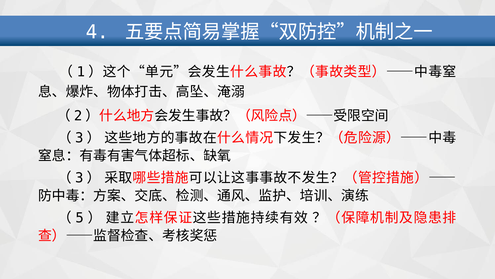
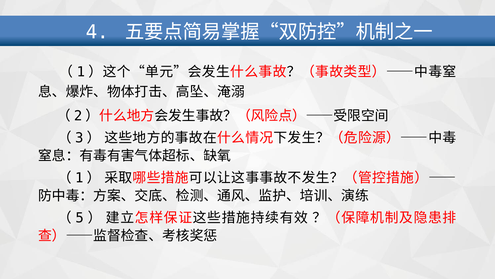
3 at (79, 178): 3 -> 1
